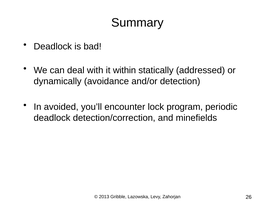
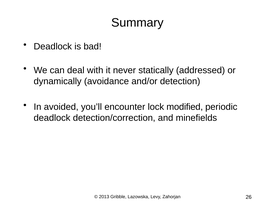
within: within -> never
program: program -> modified
